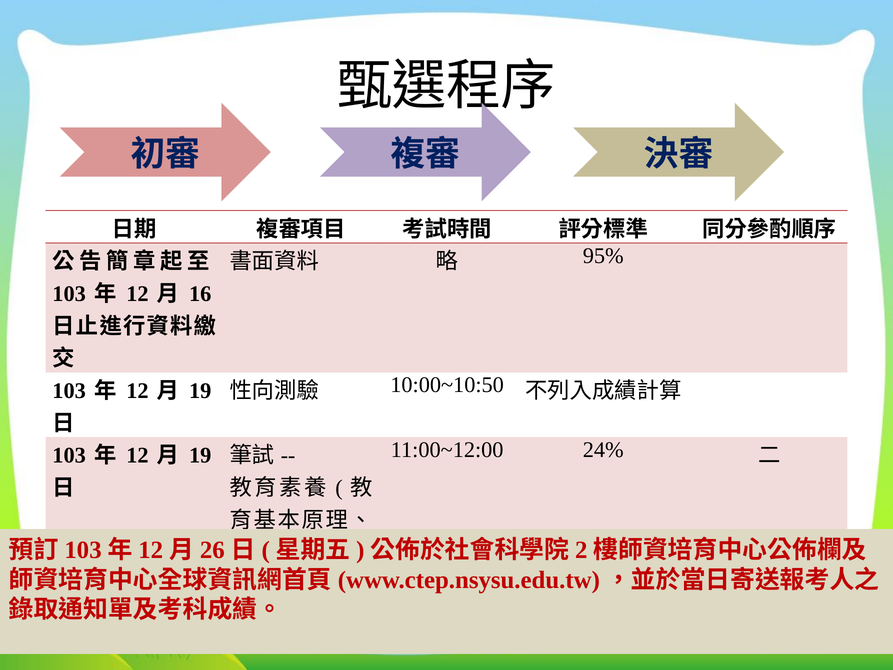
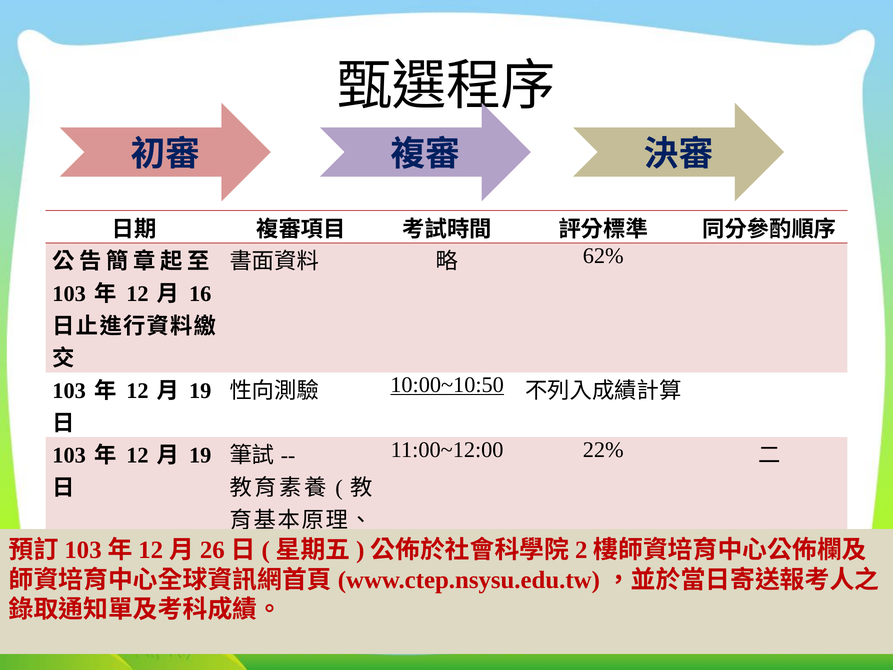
95%: 95% -> 62%
10:00~10:50 underline: none -> present
24%: 24% -> 22%
